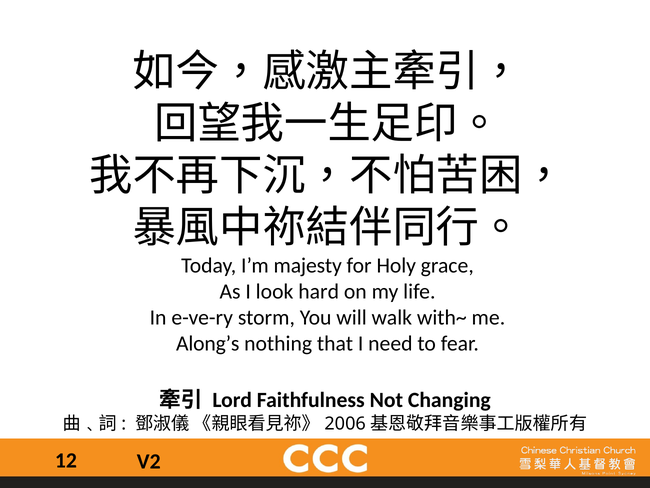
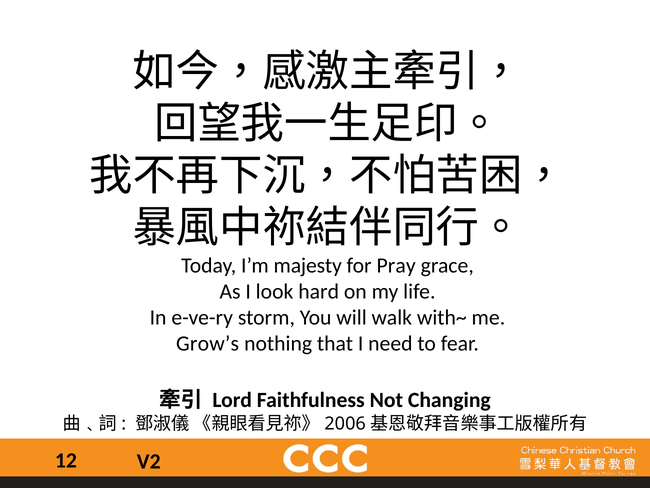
Holy: Holy -> Pray
Along’s: Along’s -> Grow’s
